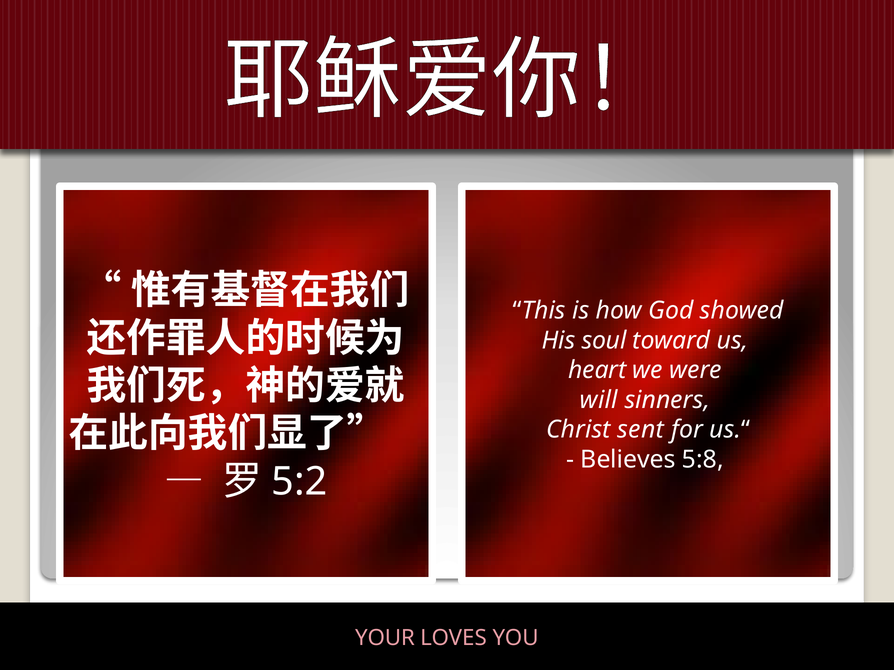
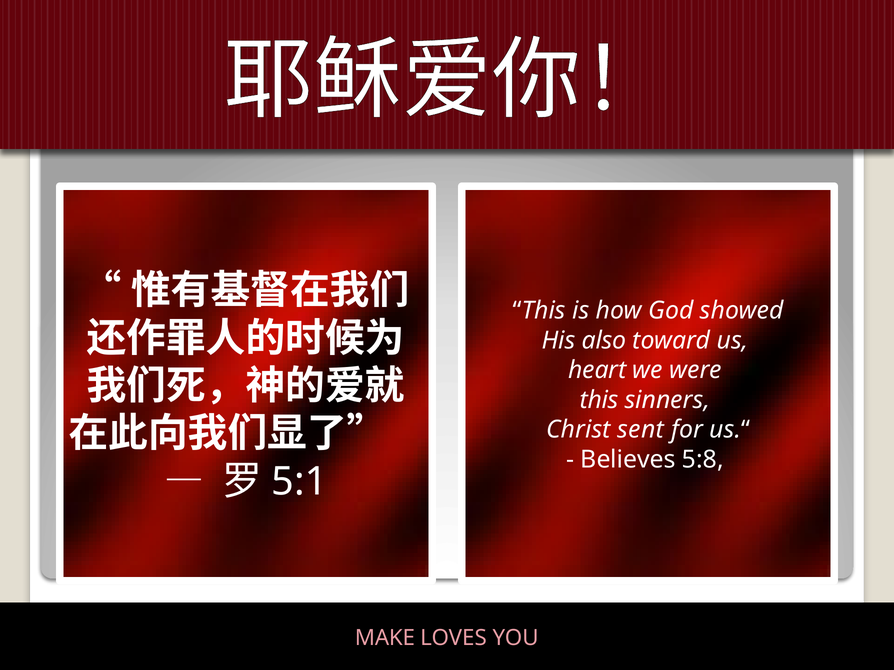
soul: soul -> also
will at (599, 400): will -> this
5:2: 5:2 -> 5:1
YOUR: YOUR -> MAKE
